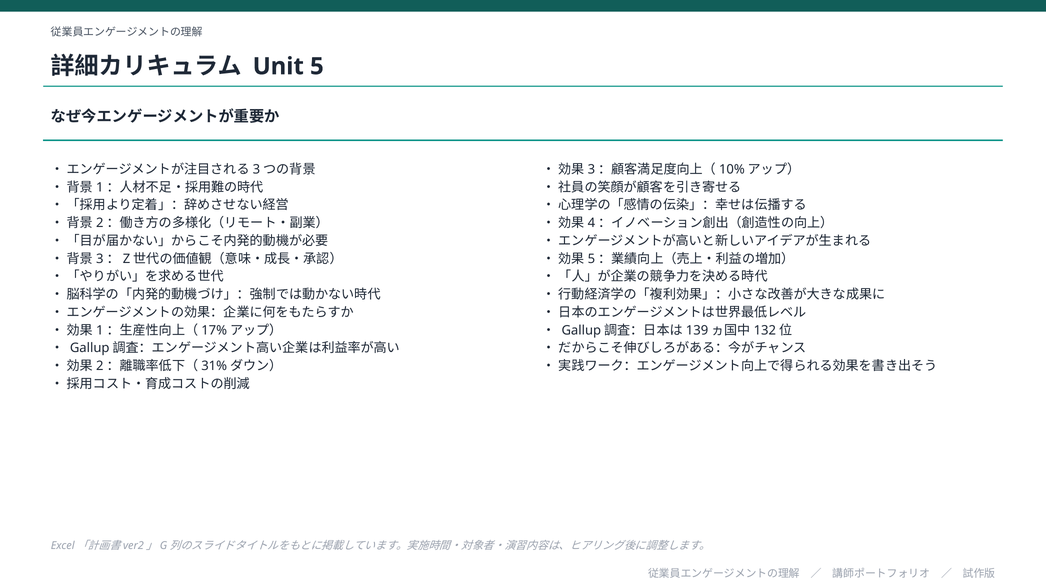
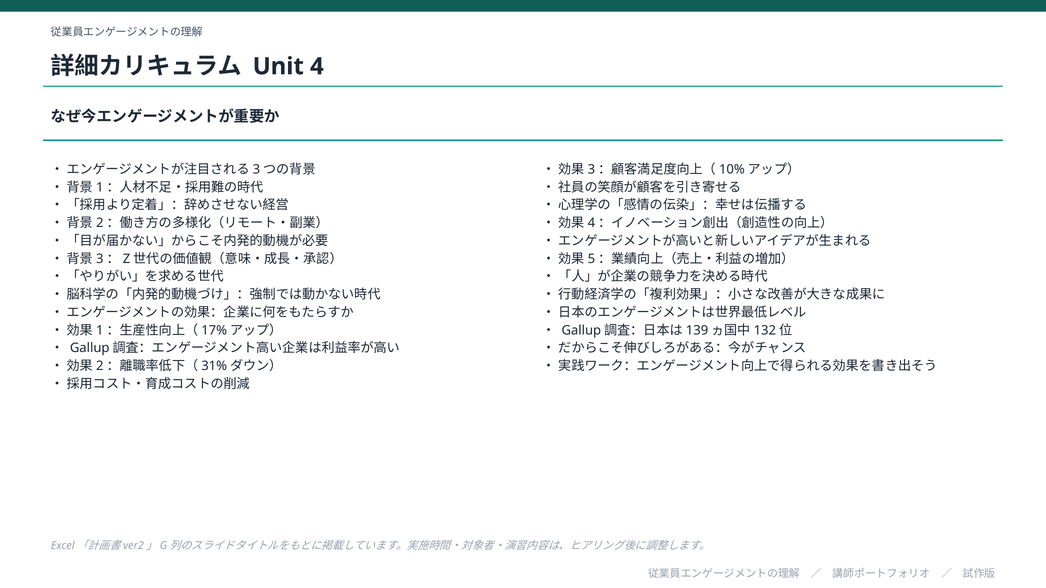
5: 5 -> 4
